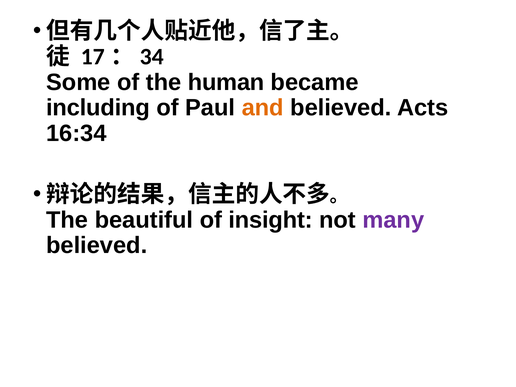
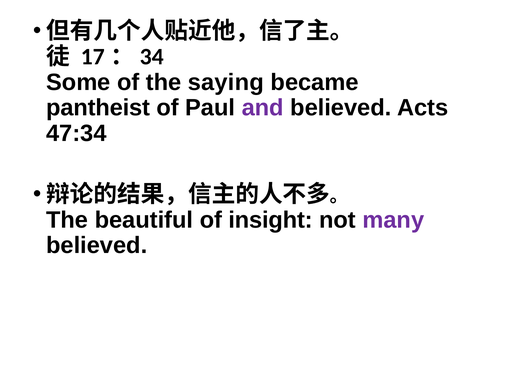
human: human -> saying
including: including -> pantheist
and colour: orange -> purple
16:34: 16:34 -> 47:34
